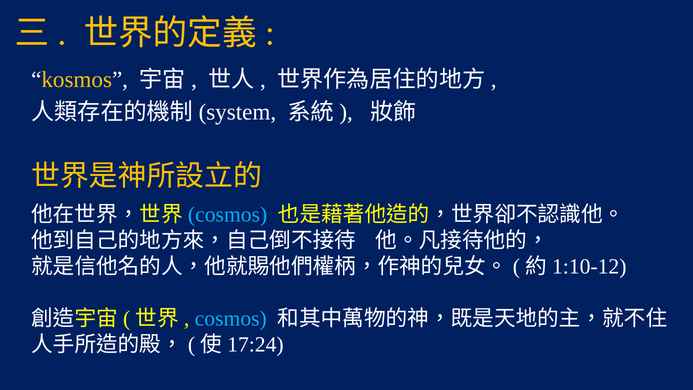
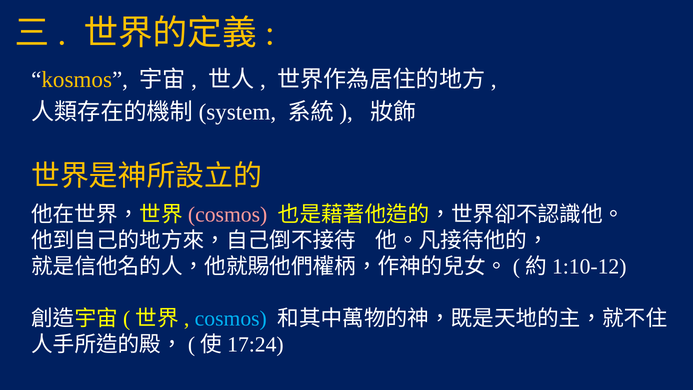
cosmos at (228, 215) colour: light blue -> pink
